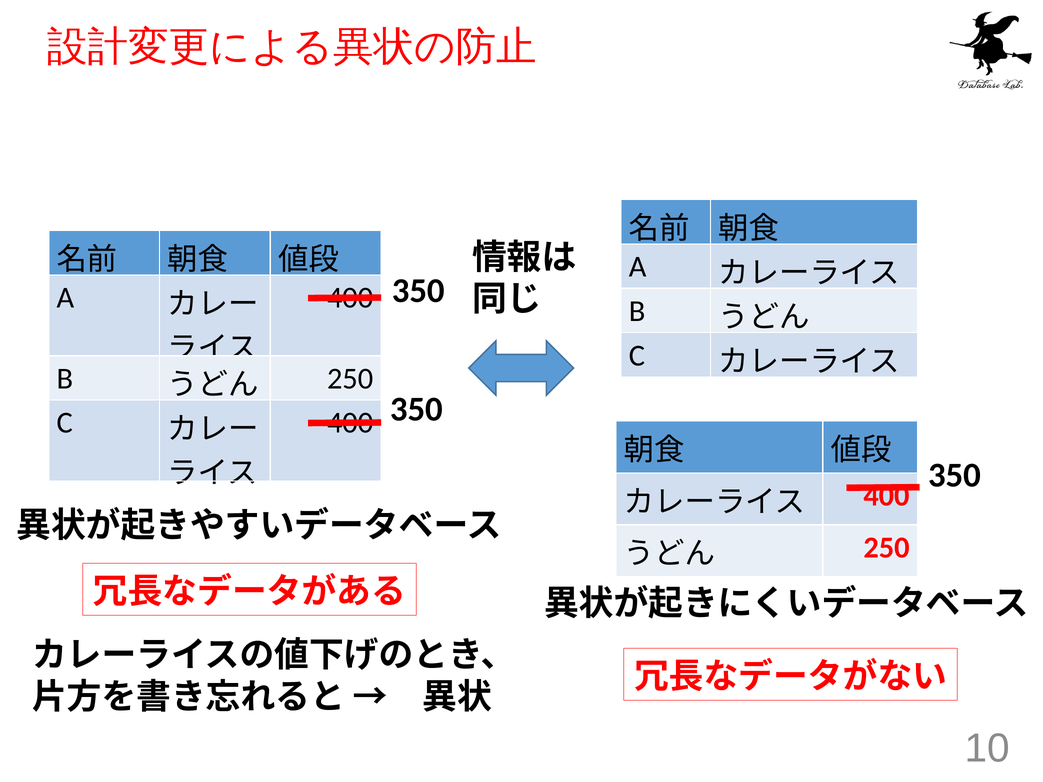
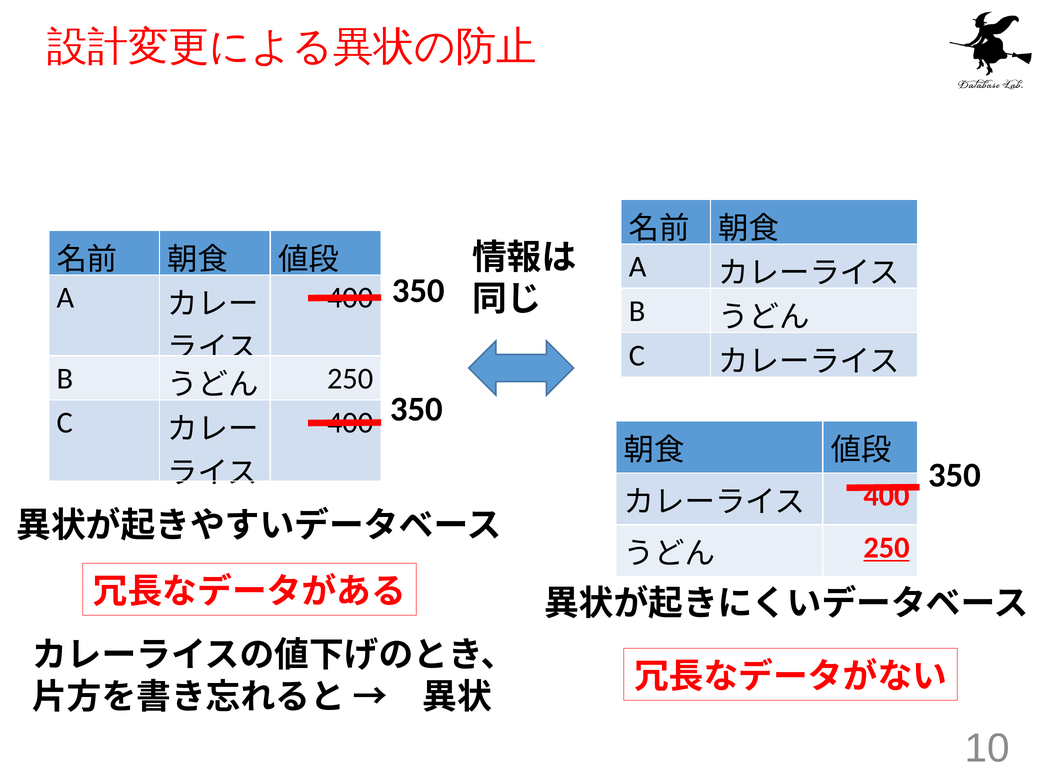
250 at (886, 548) underline: none -> present
